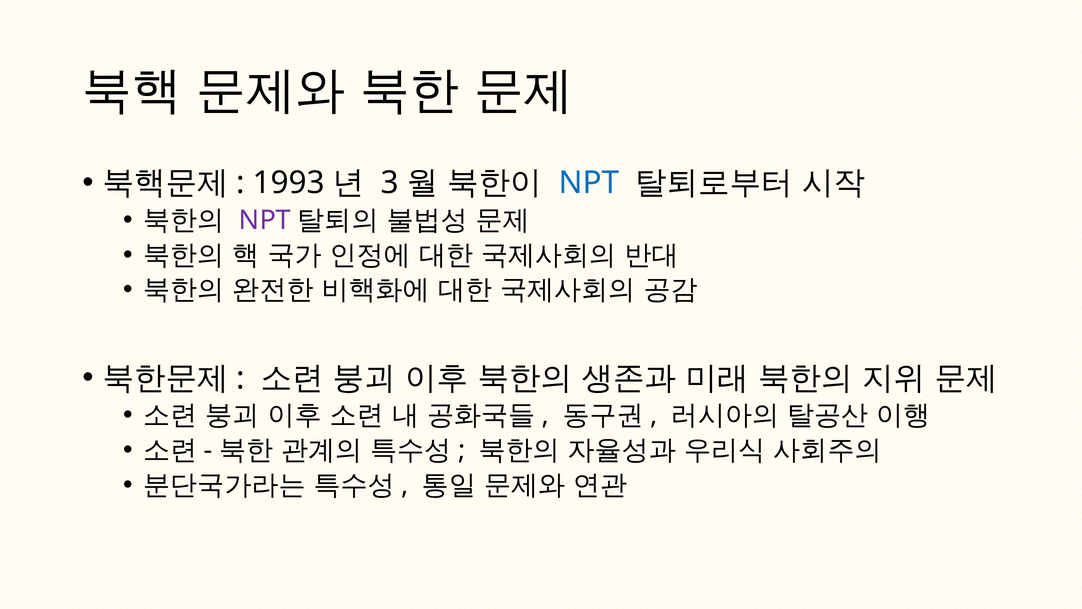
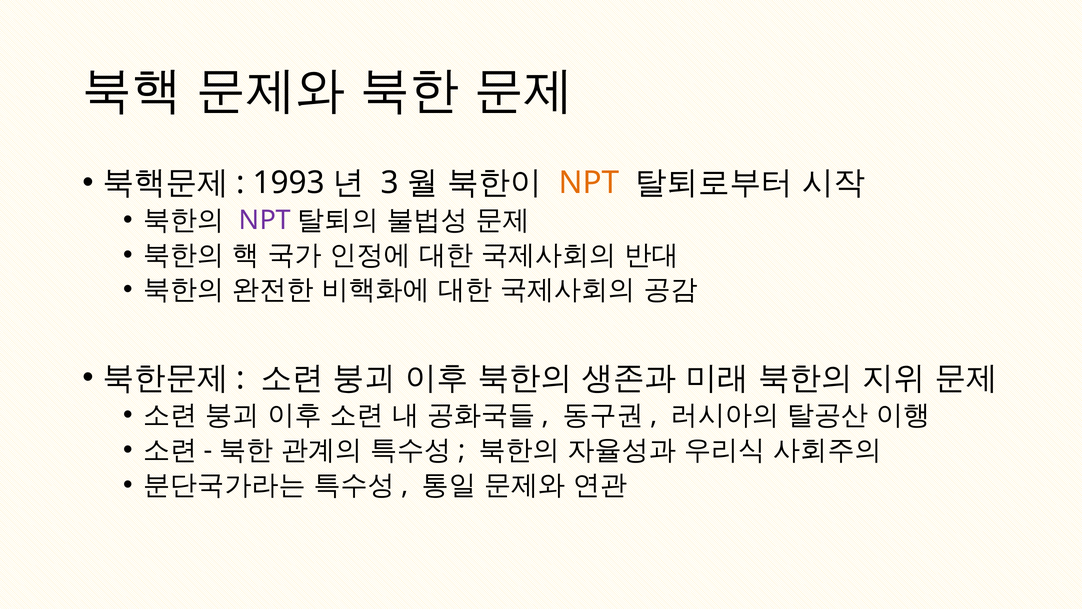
NPT at (589, 183) colour: blue -> orange
